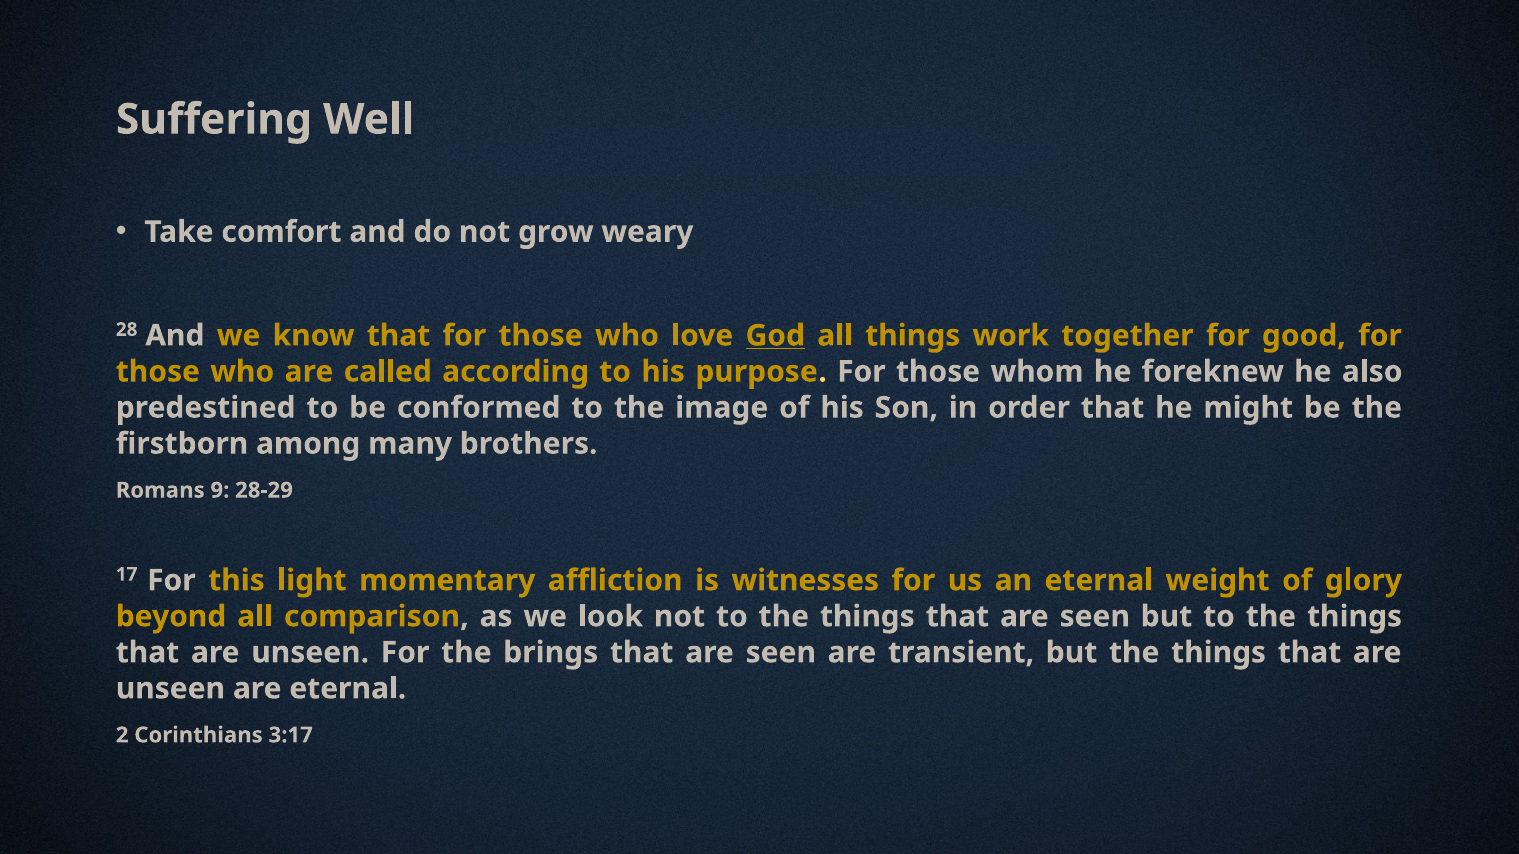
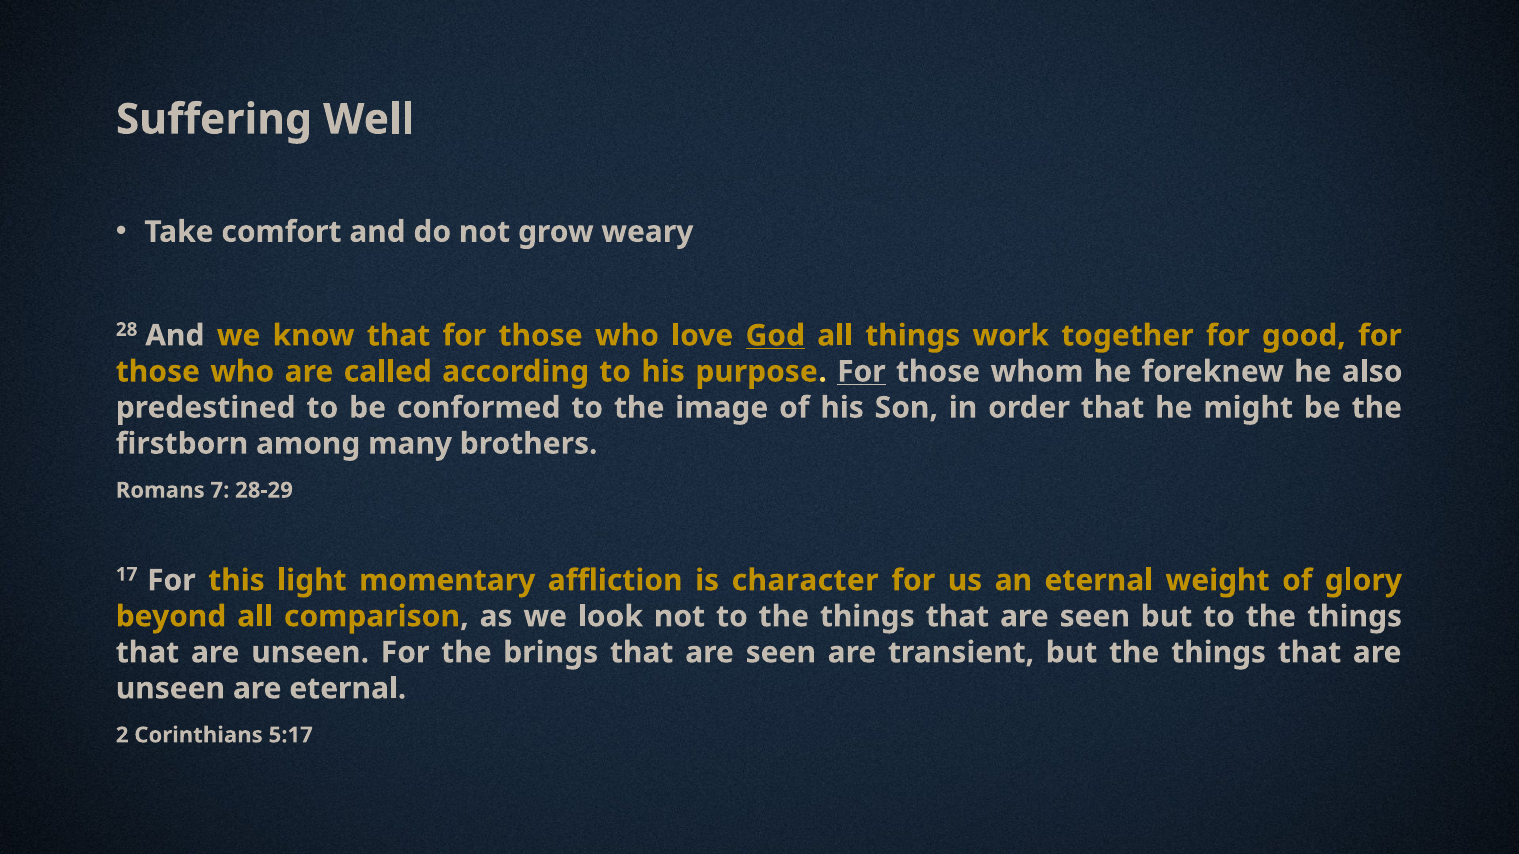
For at (861, 372) underline: none -> present
9: 9 -> 7
witnesses: witnesses -> character
3:17: 3:17 -> 5:17
